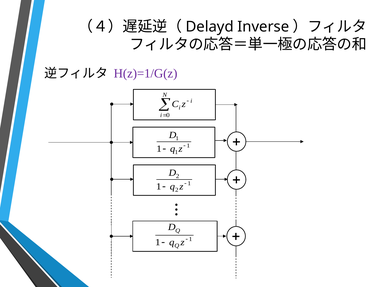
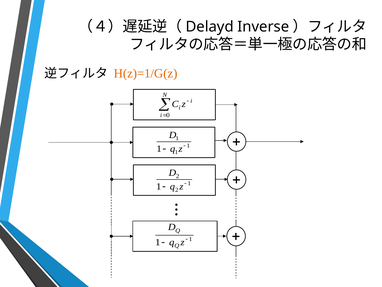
H(z)=1/G(z colour: purple -> orange
